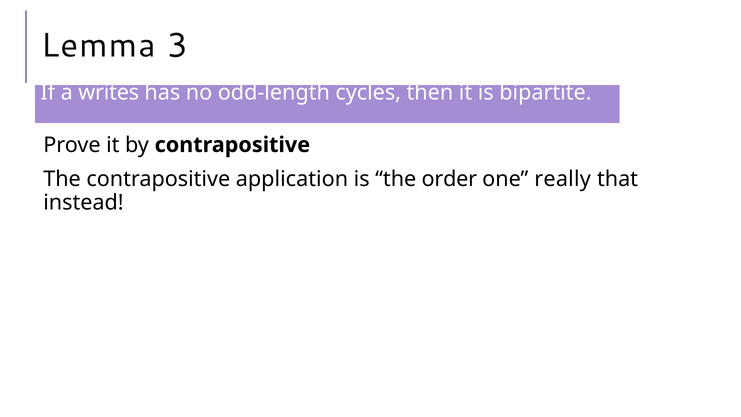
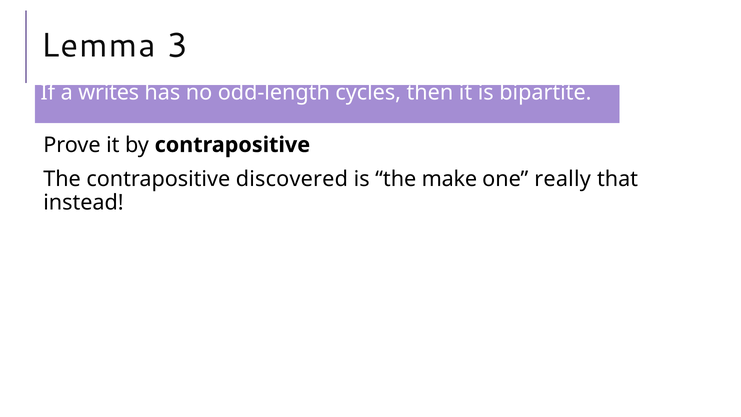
application: application -> discovered
order: order -> make
